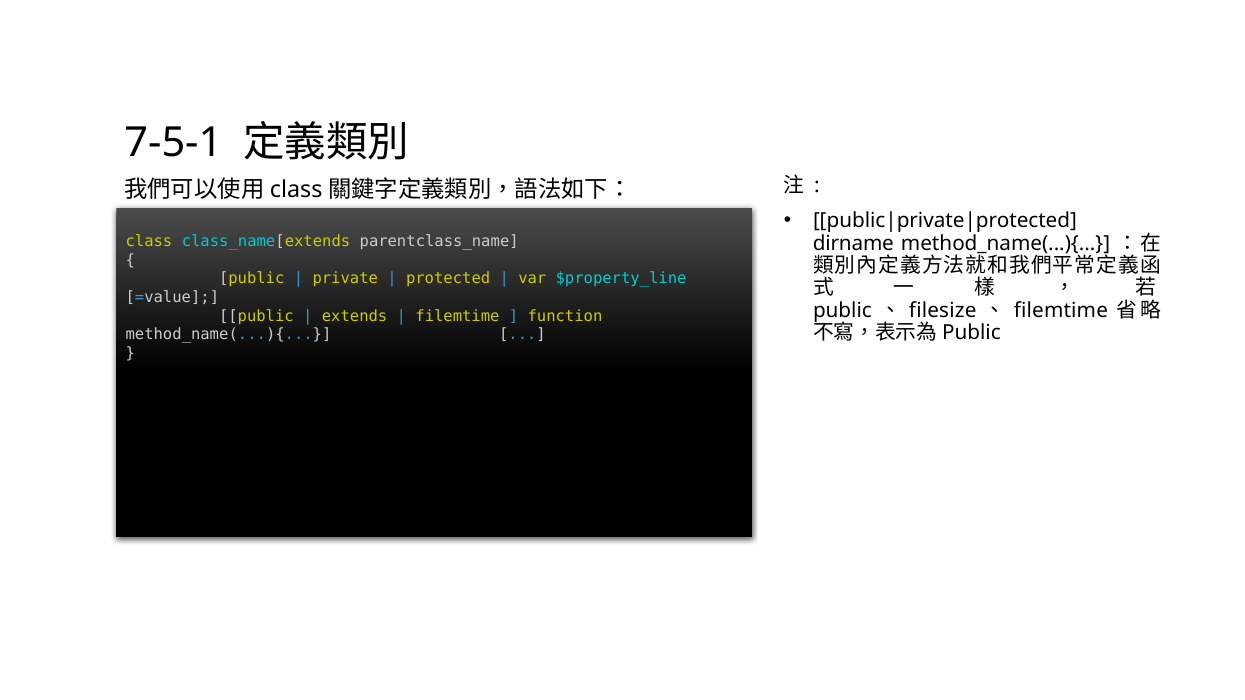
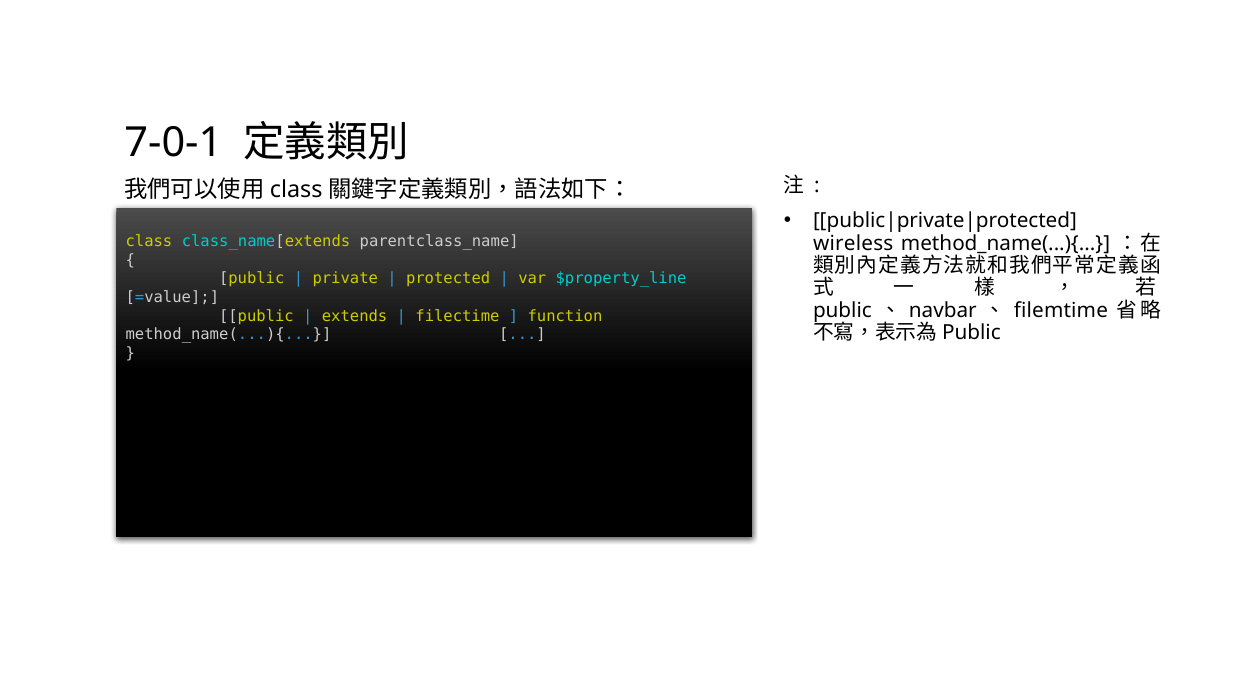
7-5-1: 7-5-1 -> 7-0-1
dirname: dirname -> wireless
filesize: filesize -> navbar
filemtime at (457, 316): filemtime -> filectime
